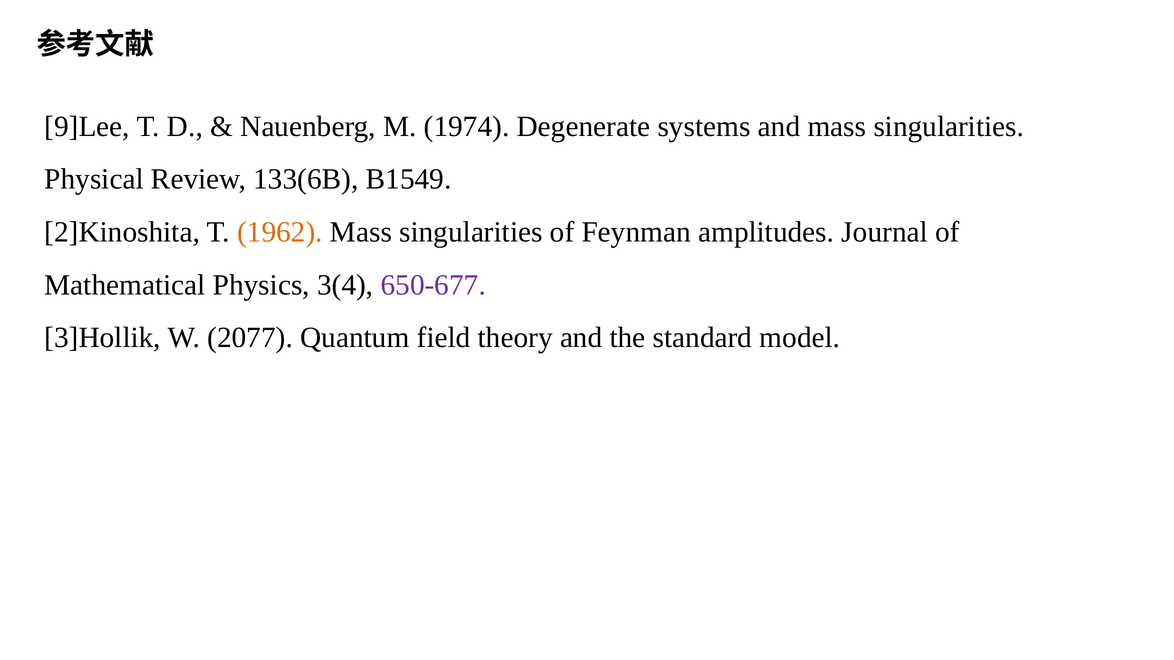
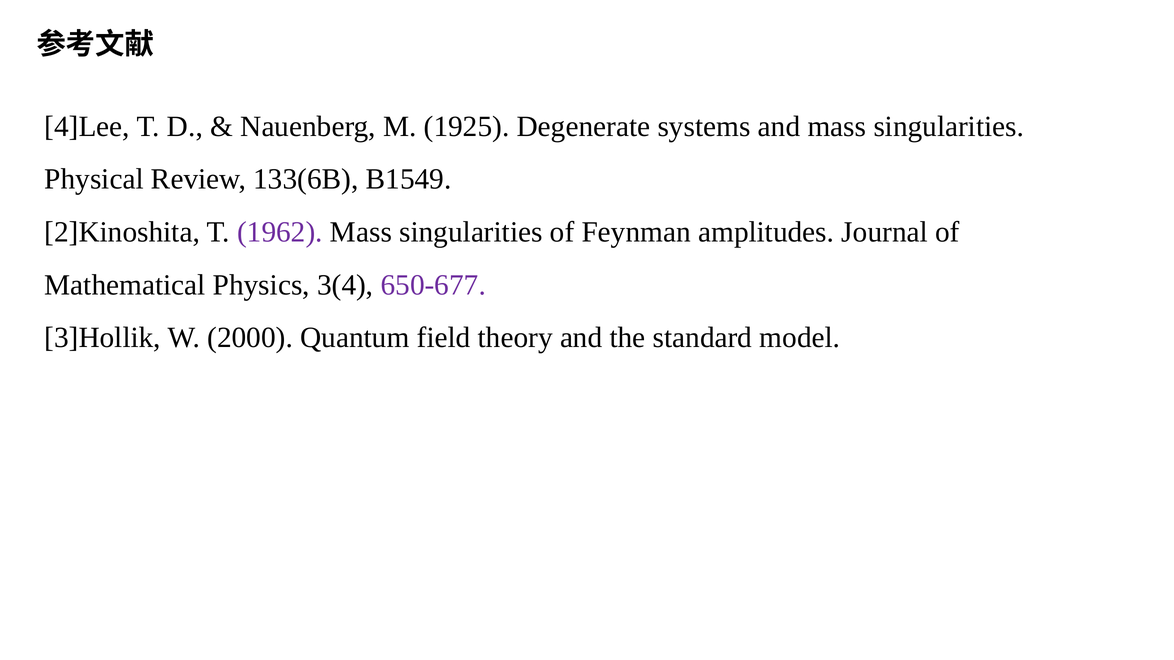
9]Lee: 9]Lee -> 4]Lee
1974: 1974 -> 1925
1962 colour: orange -> purple
2077: 2077 -> 2000
